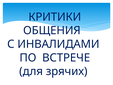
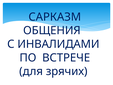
КРИТИКИ: КРИТИКИ -> САРКАЗМ
